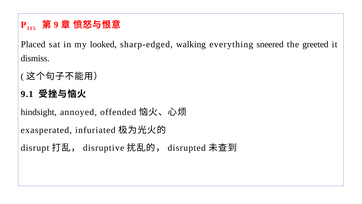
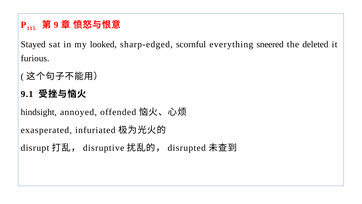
Placed: Placed -> Stayed
walking: walking -> scornful
greeted: greeted -> deleted
dismiss: dismiss -> furious
